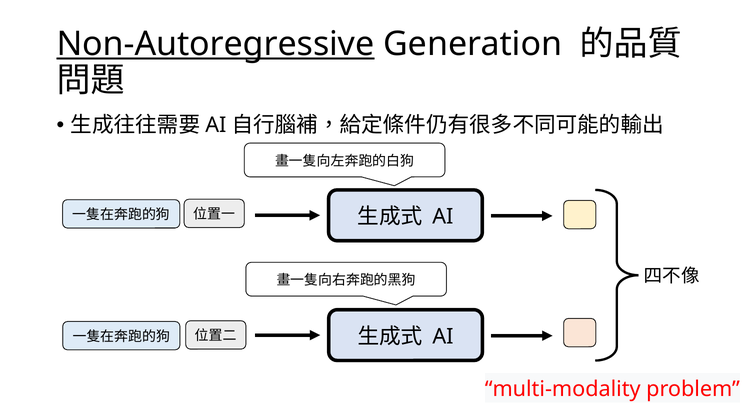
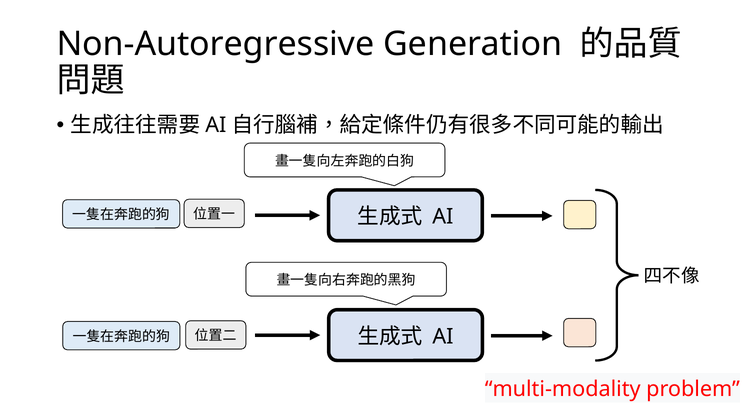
Non-Autoregressive underline: present -> none
